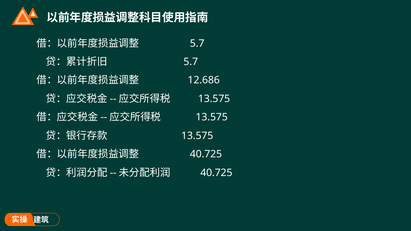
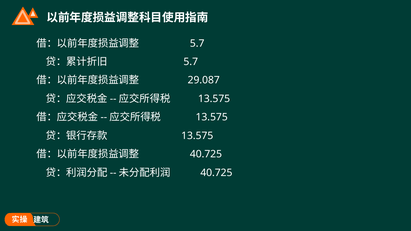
12.686: 12.686 -> 29.087
